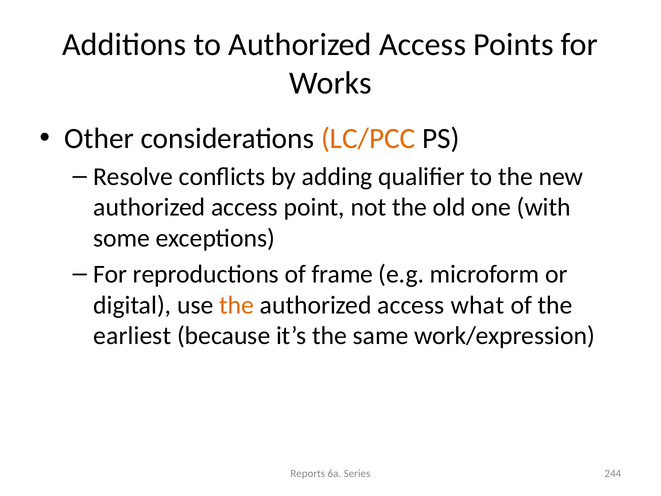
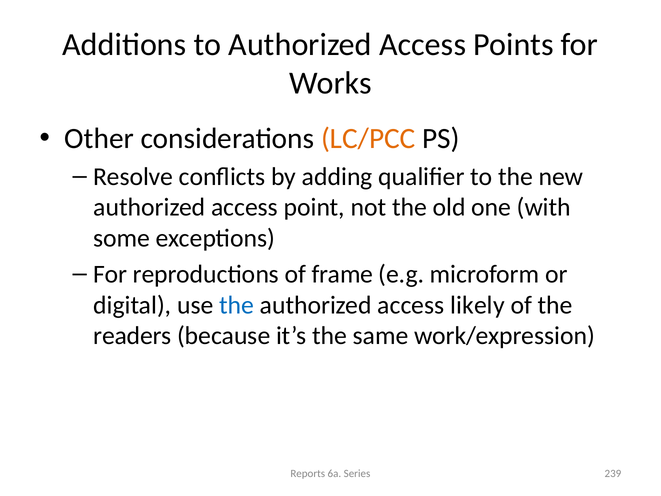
the at (237, 305) colour: orange -> blue
what: what -> likely
earliest: earliest -> readers
244: 244 -> 239
